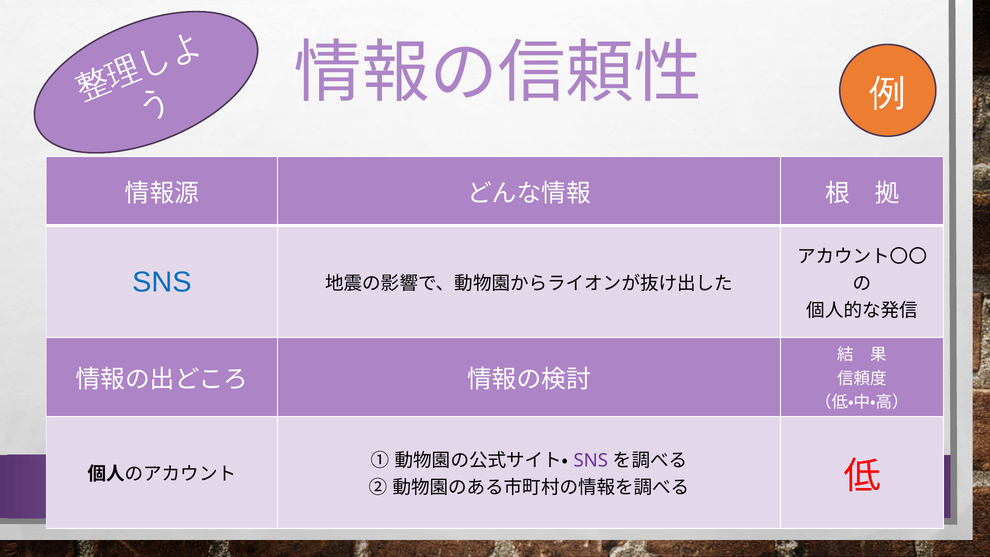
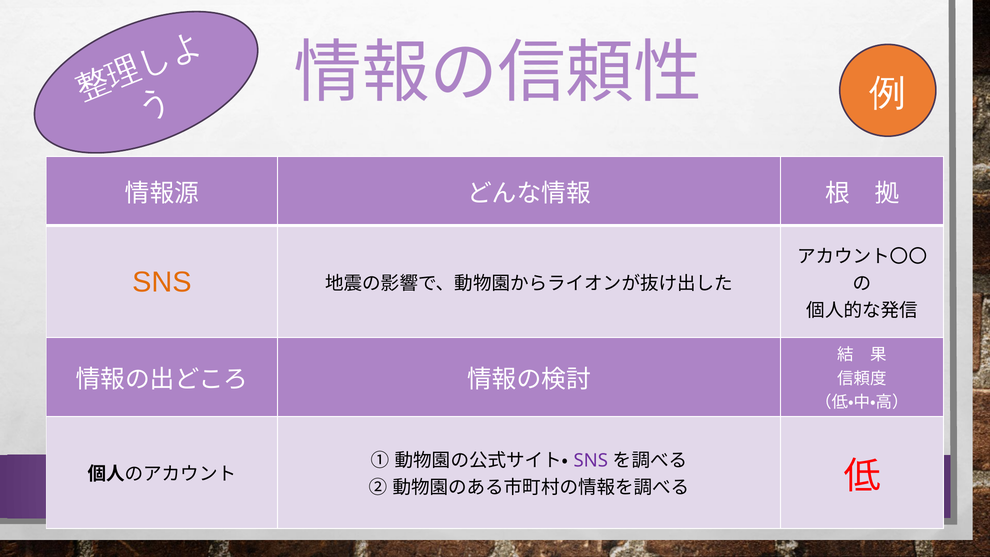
SNS at (162, 282) colour: blue -> orange
